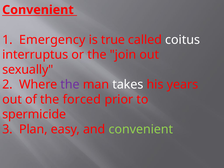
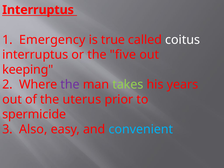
Convenient at (38, 10): Convenient -> Interruptus
join: join -> five
sexually: sexually -> keeping
takes colour: white -> light green
forced: forced -> uterus
Plan: Plan -> Also
convenient at (141, 129) colour: light green -> light blue
